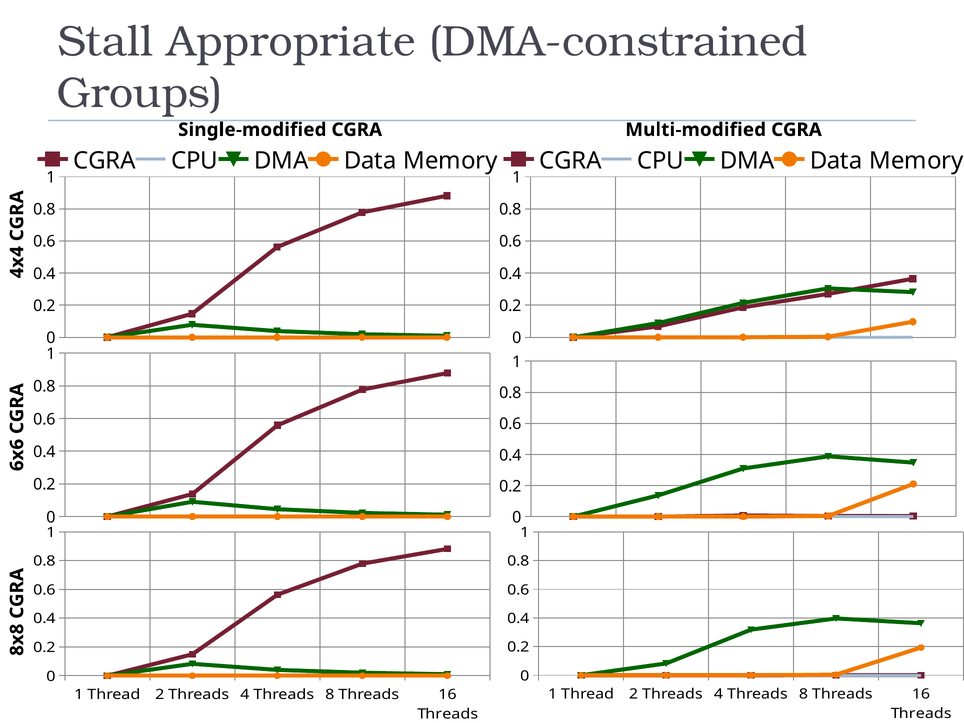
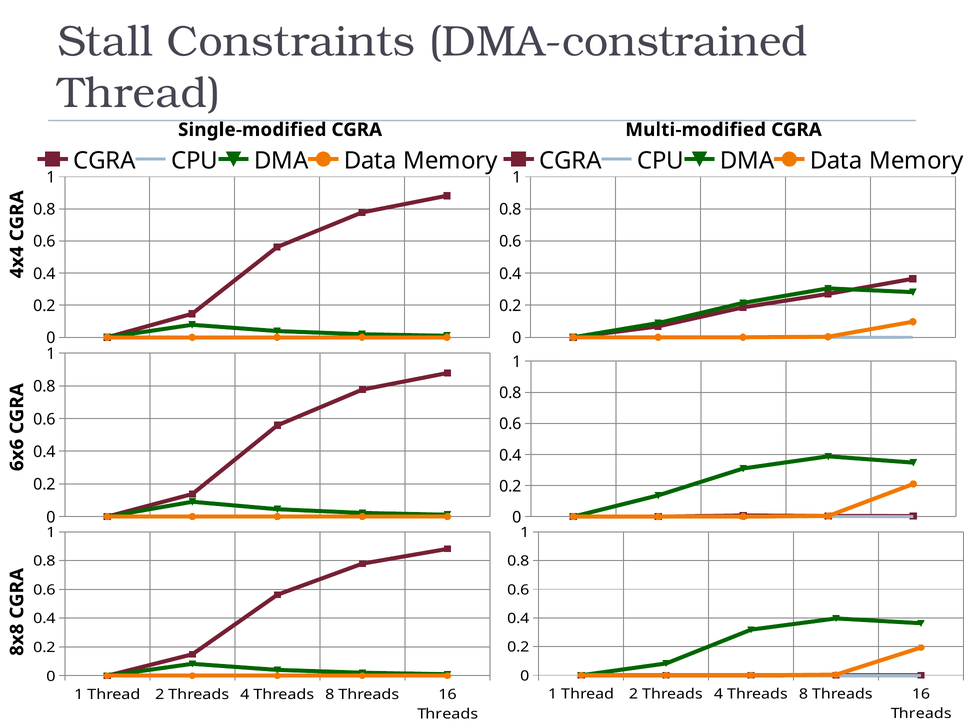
Appropriate: Appropriate -> Constraints
Groups at (140, 93): Groups -> Thread
